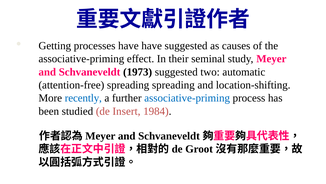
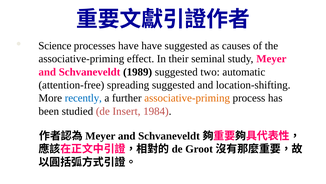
Getting: Getting -> Science
1973: 1973 -> 1989
spreading spreading: spreading -> suggested
associative-priming at (187, 98) colour: blue -> orange
